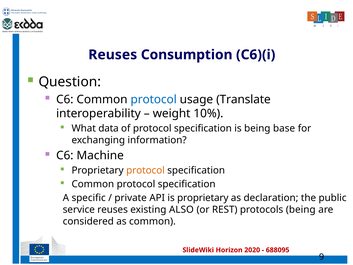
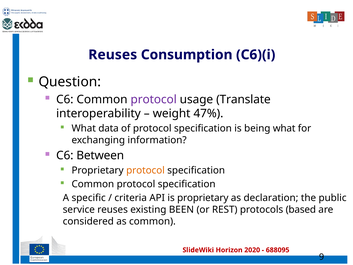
protocol at (154, 99) colour: blue -> purple
10%: 10% -> 47%
being base: base -> what
Machine: Machine -> Between
private: private -> criteria
ALSO: ALSO -> BEEN
protocols being: being -> based
